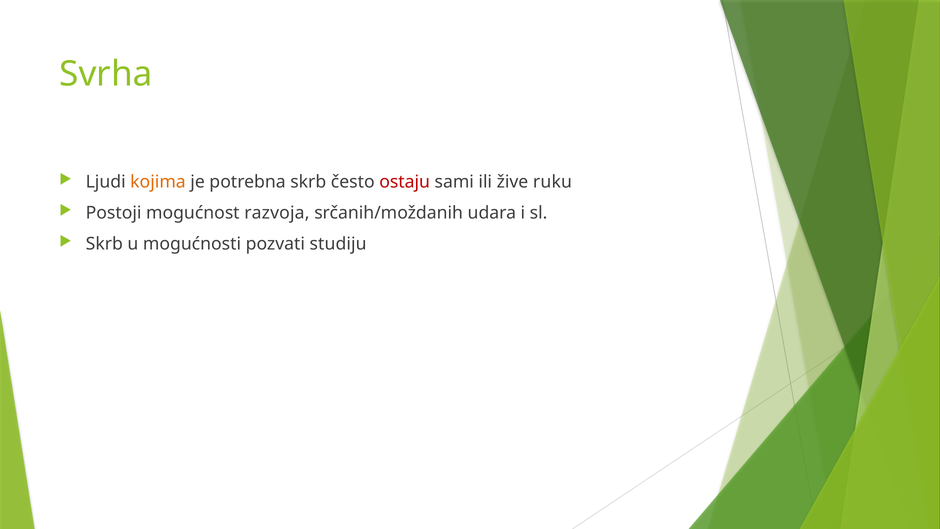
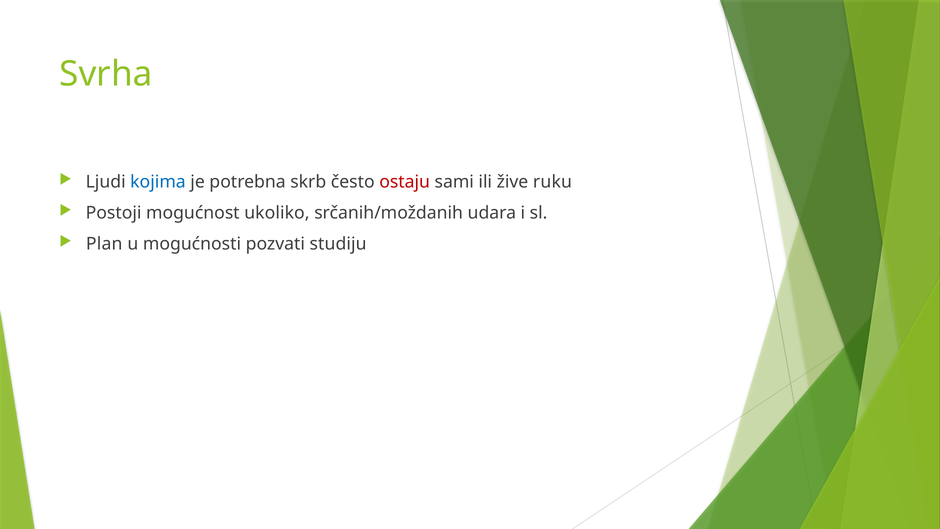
kojima colour: orange -> blue
razvoja: razvoja -> ukoliko
Skrb at (104, 244): Skrb -> Plan
